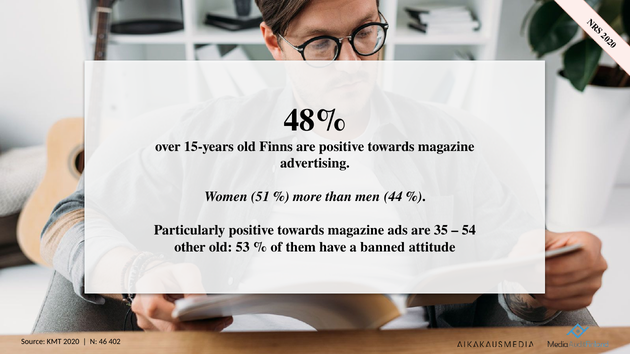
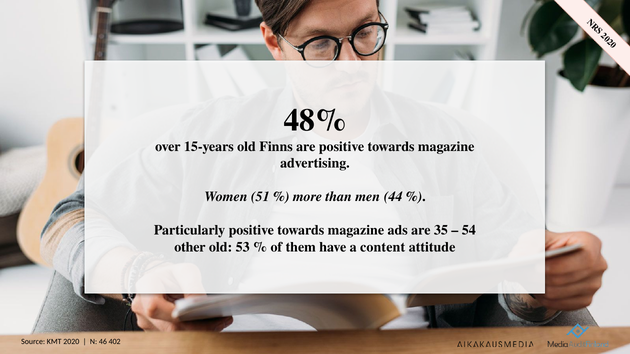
banned: banned -> content
